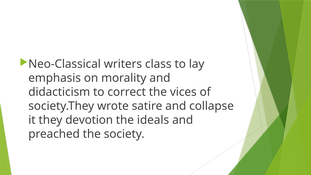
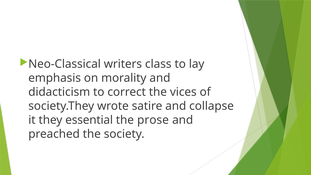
devotion: devotion -> essential
ideals: ideals -> prose
